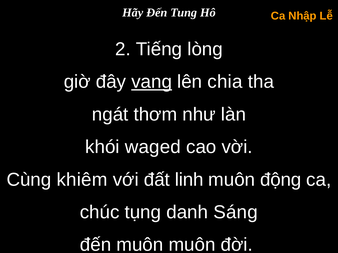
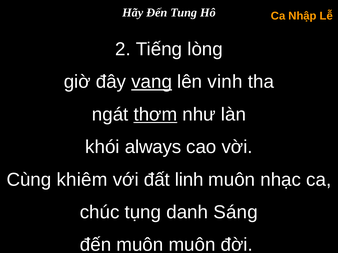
chia: chia -> vinh
thơm underline: none -> present
waged: waged -> always
động: động -> nhạc
